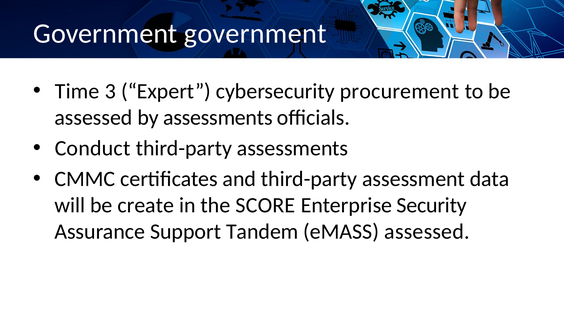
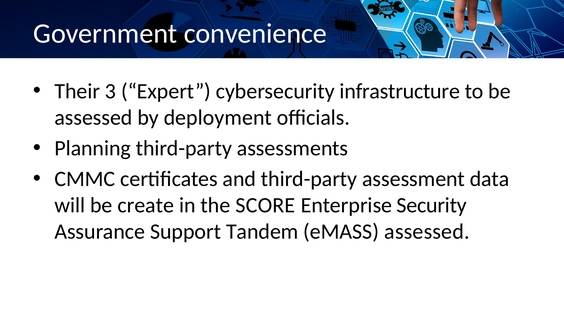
Government government: government -> convenience
Time: Time -> Their
procurement: procurement -> infrastructure
by assessments: assessments -> deployment
Conduct: Conduct -> Planning
